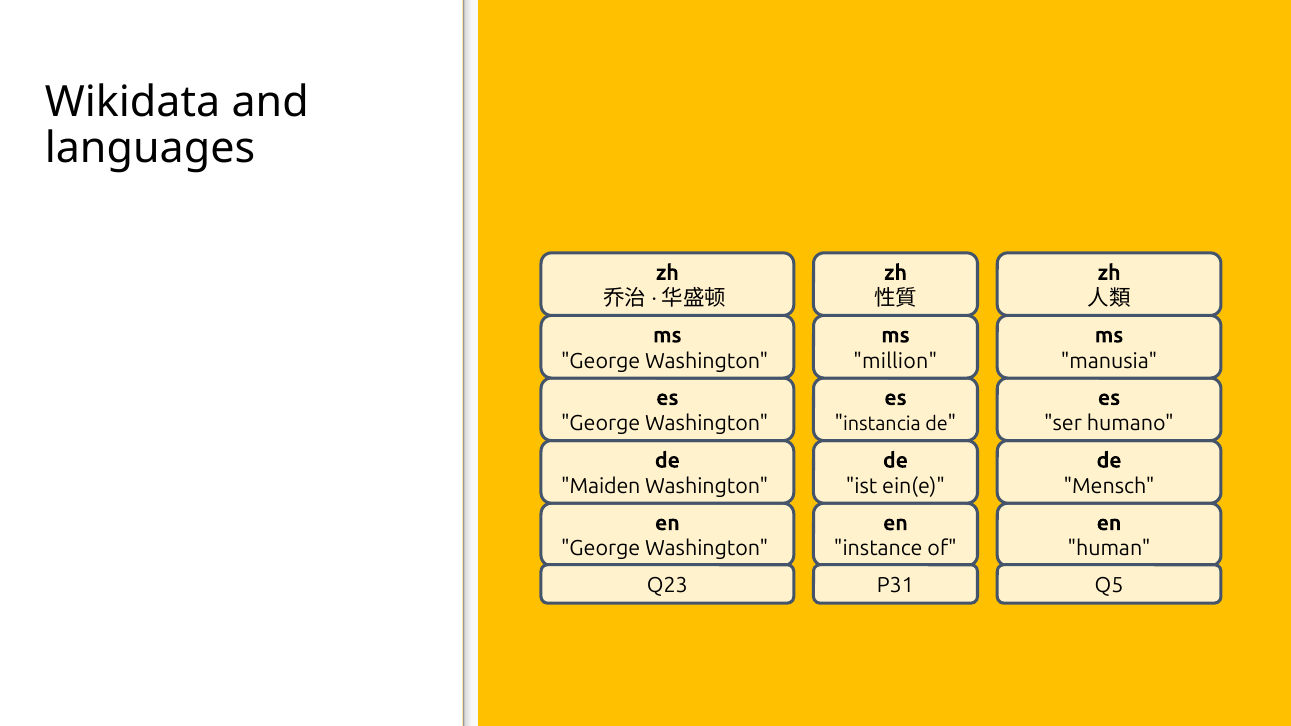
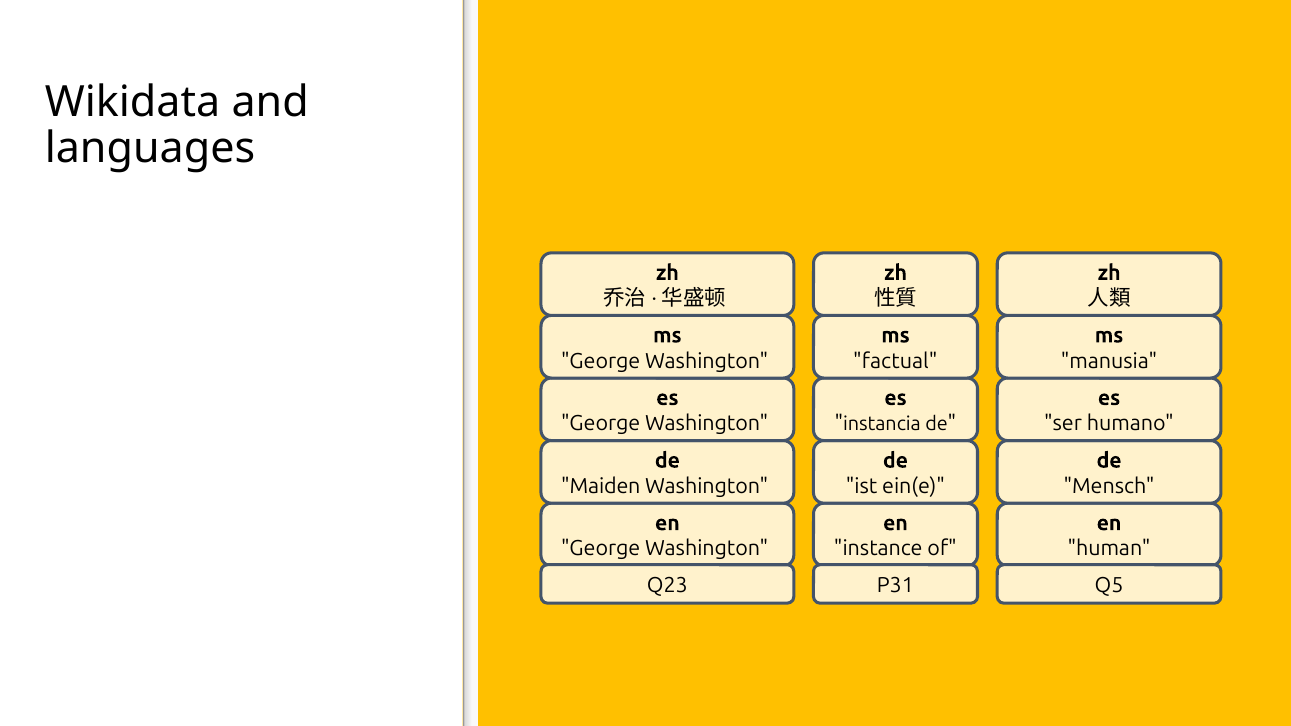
million: million -> factual
